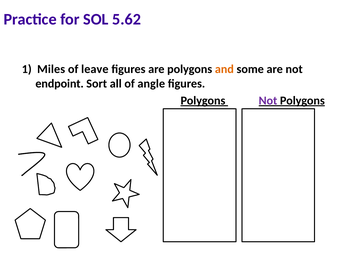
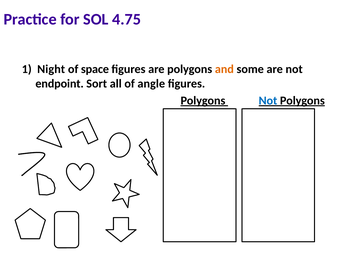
5.62: 5.62 -> 4.75
Miles: Miles -> Night
leave: leave -> space
Not at (268, 101) colour: purple -> blue
